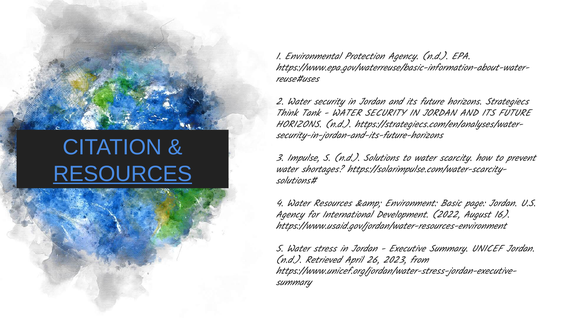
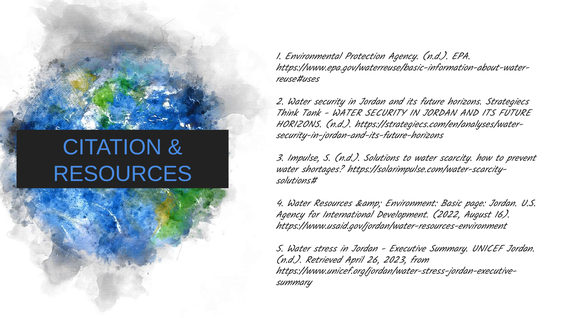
RESOURCES at (123, 174) underline: present -> none
